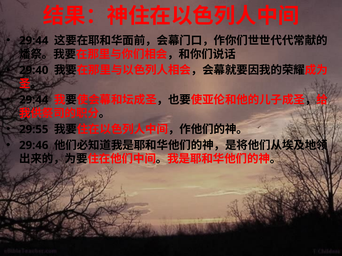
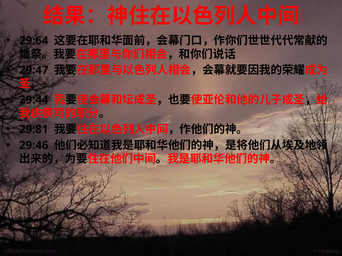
29:44 at (34, 41): 29:44 -> 29:64
29:40: 29:40 -> 29:47
29:55: 29:55 -> 29:81
